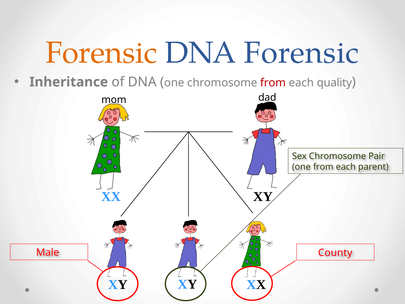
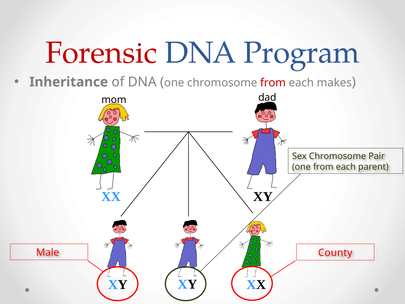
Forensic at (101, 53) colour: orange -> red
DNA Forensic: Forensic -> Program
quality: quality -> makes
